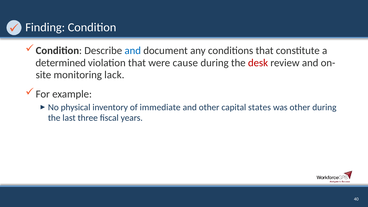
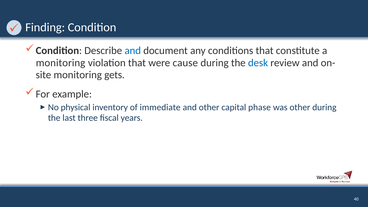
determined at (61, 63): determined -> monitoring
desk colour: red -> blue
lack: lack -> gets
states: states -> phase
